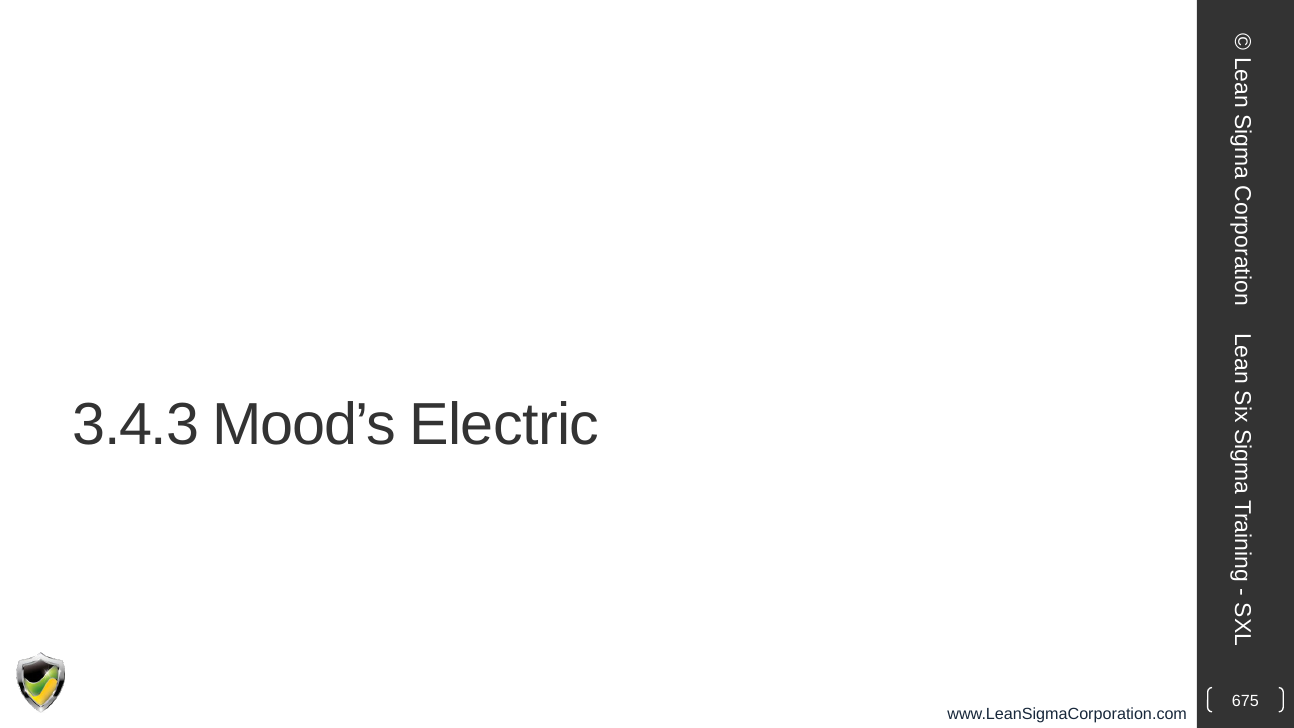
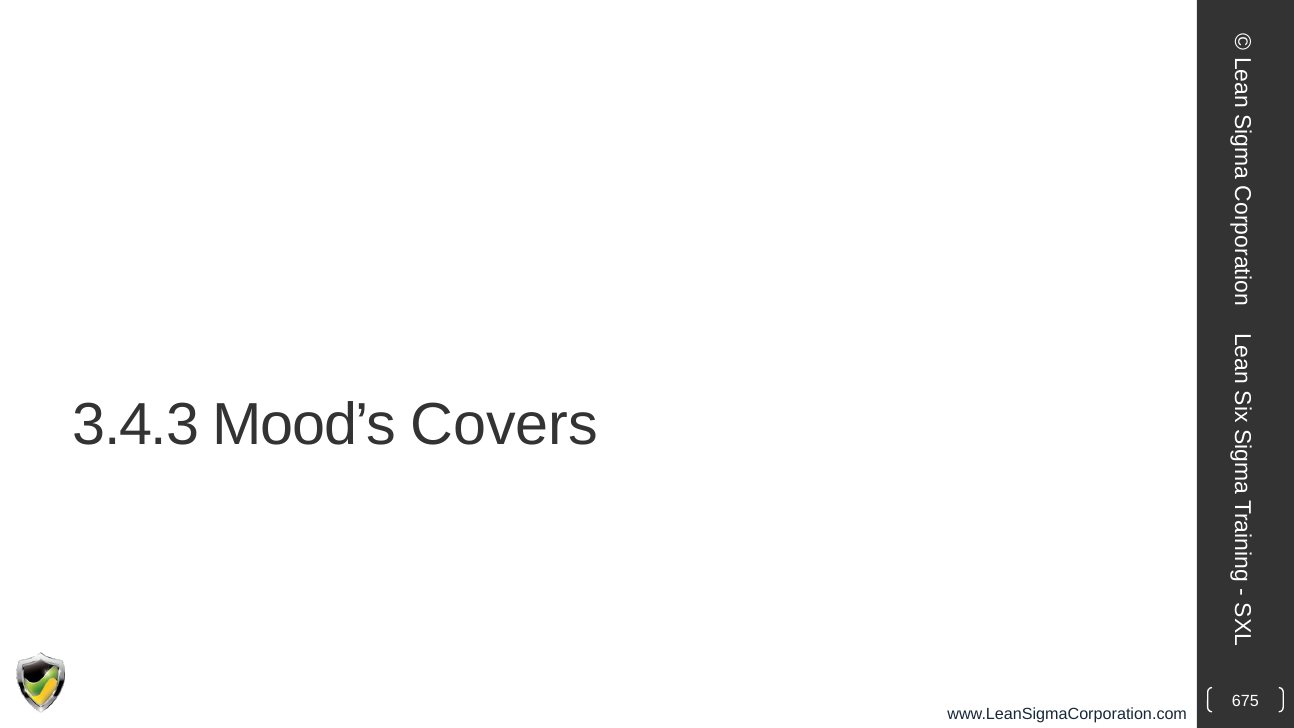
Electric: Electric -> Covers
